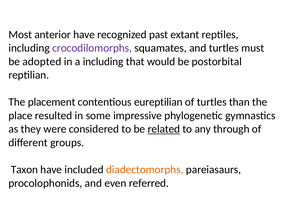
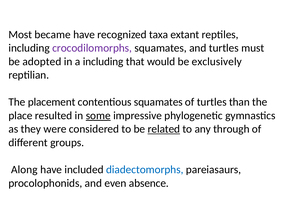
anterior: anterior -> became
past: past -> taxa
postorbital: postorbital -> exclusively
contentious eureptilian: eureptilian -> squamates
some underline: none -> present
Taxon: Taxon -> Along
diadectomorphs colour: orange -> blue
referred: referred -> absence
